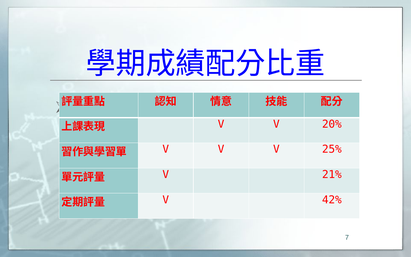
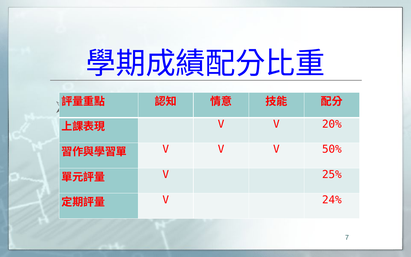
25%: 25% -> 50%
21%: 21% -> 25%
42%: 42% -> 24%
